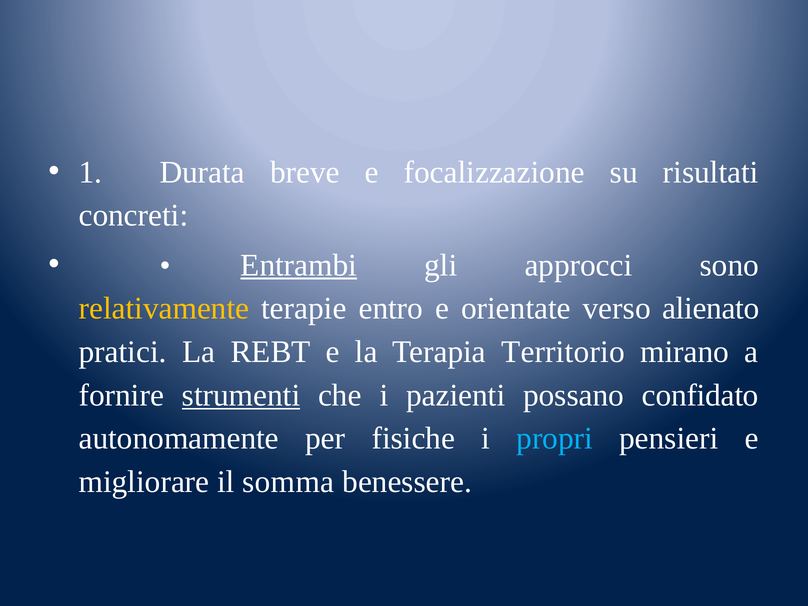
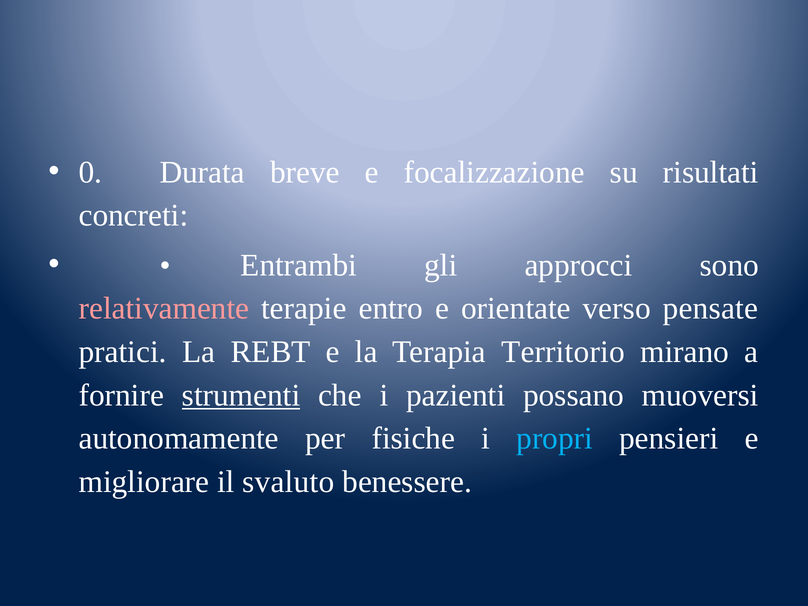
1: 1 -> 0
Entrambi underline: present -> none
relativamente colour: yellow -> pink
alienato: alienato -> pensate
confidato: confidato -> muoversi
somma: somma -> svaluto
